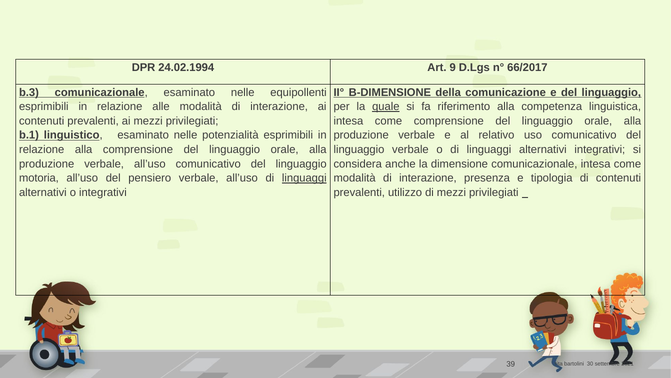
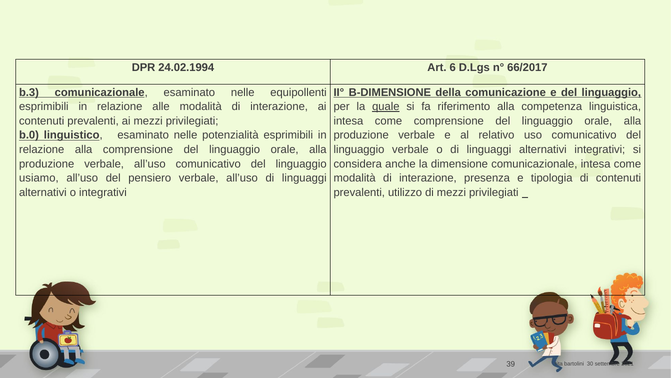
9: 9 -> 6
b.1: b.1 -> b.0
motoria: motoria -> usiamo
linguaggi at (304, 178) underline: present -> none
